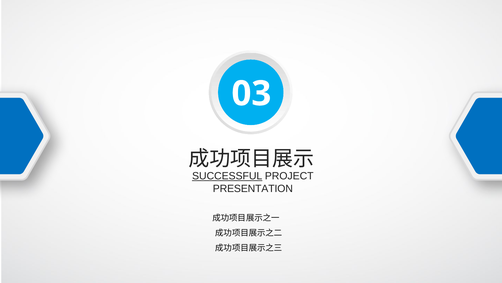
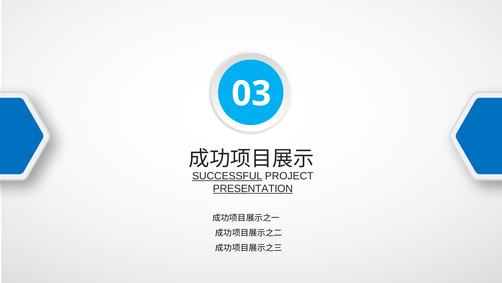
PRESENTATION underline: none -> present
